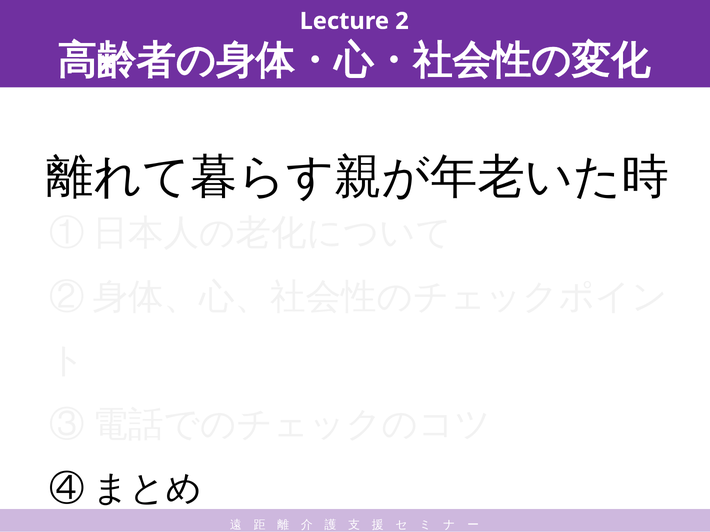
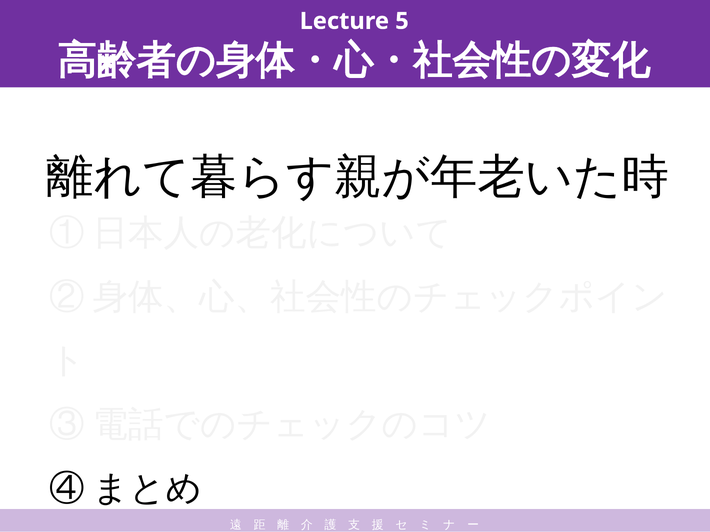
2: 2 -> 5
